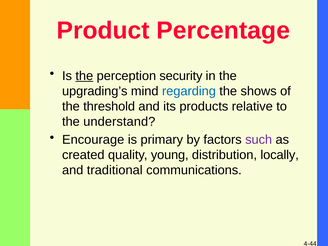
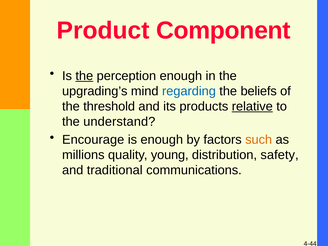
Percentage: Percentage -> Component
perception security: security -> enough
shows: shows -> beliefs
relative underline: none -> present
is primary: primary -> enough
such colour: purple -> orange
created: created -> millions
locally: locally -> safety
